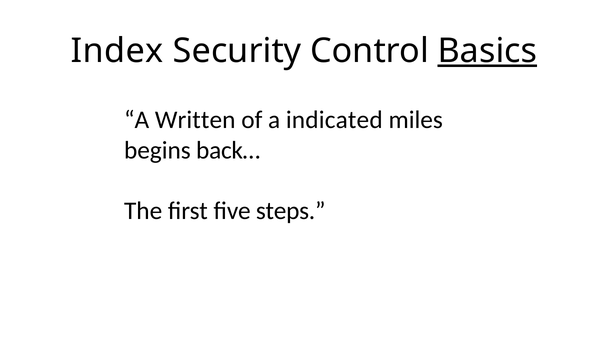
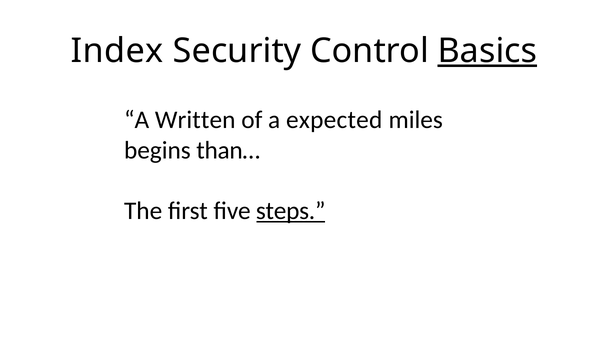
indicated: indicated -> expected
back…: back… -> than…
steps underline: none -> present
